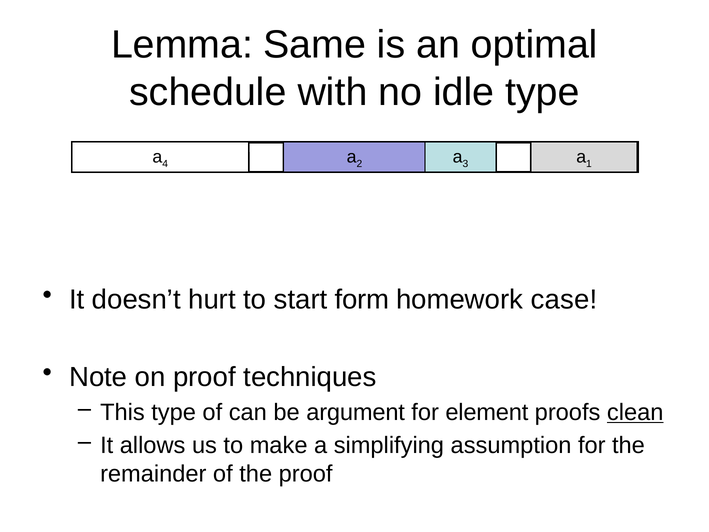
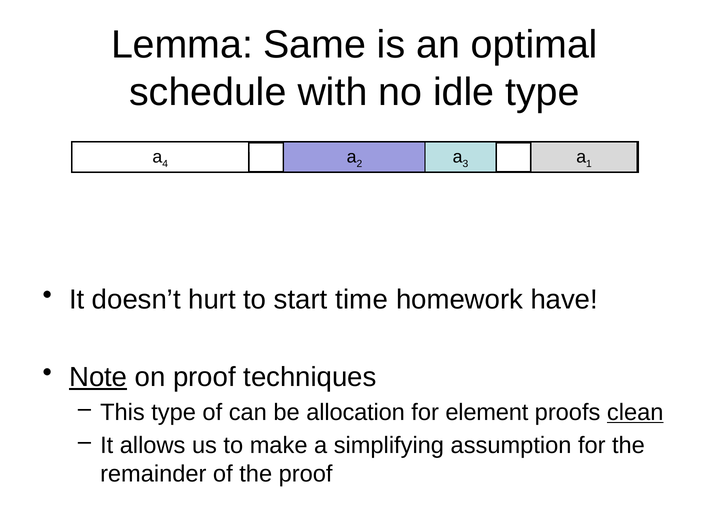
form: form -> time
case: case -> have
Note underline: none -> present
argument: argument -> allocation
